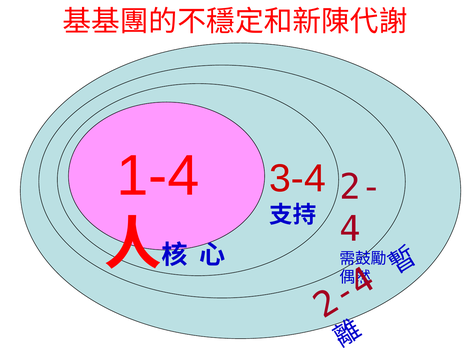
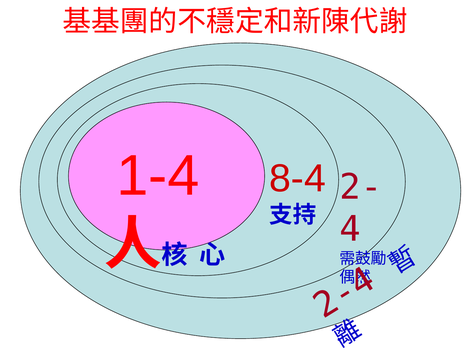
3-4: 3-4 -> 8-4
